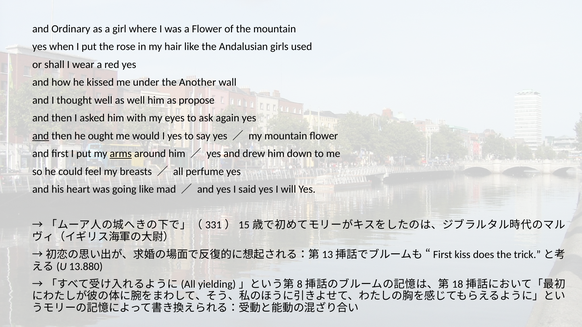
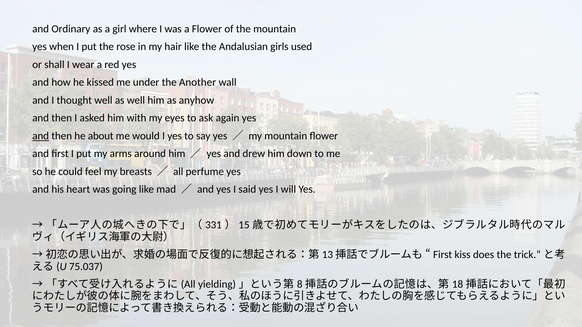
propose: propose -> anyhow
ought: ought -> about
arms underline: present -> none
13.880: 13.880 -> 75.037
